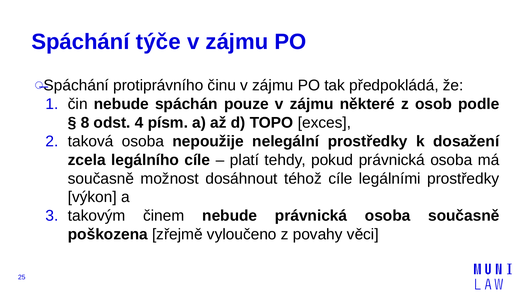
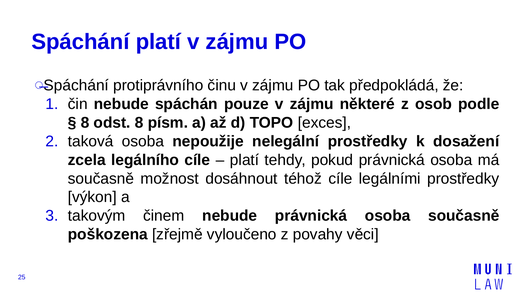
Spáchání týče: týče -> platí
odst 4: 4 -> 8
